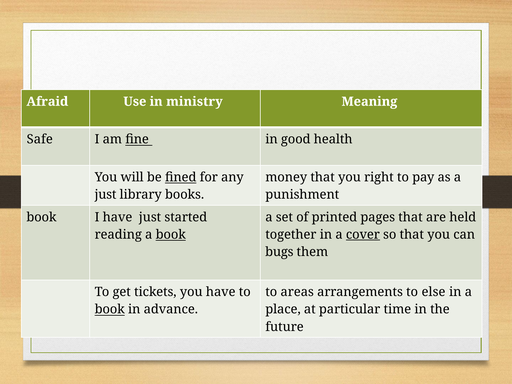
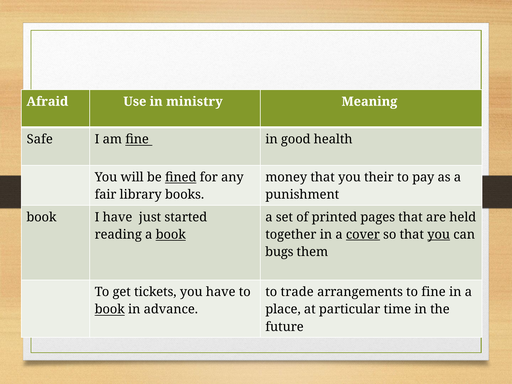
right: right -> their
just at (106, 195): just -> fair
you at (439, 235) underline: none -> present
areas: areas -> trade
to else: else -> fine
